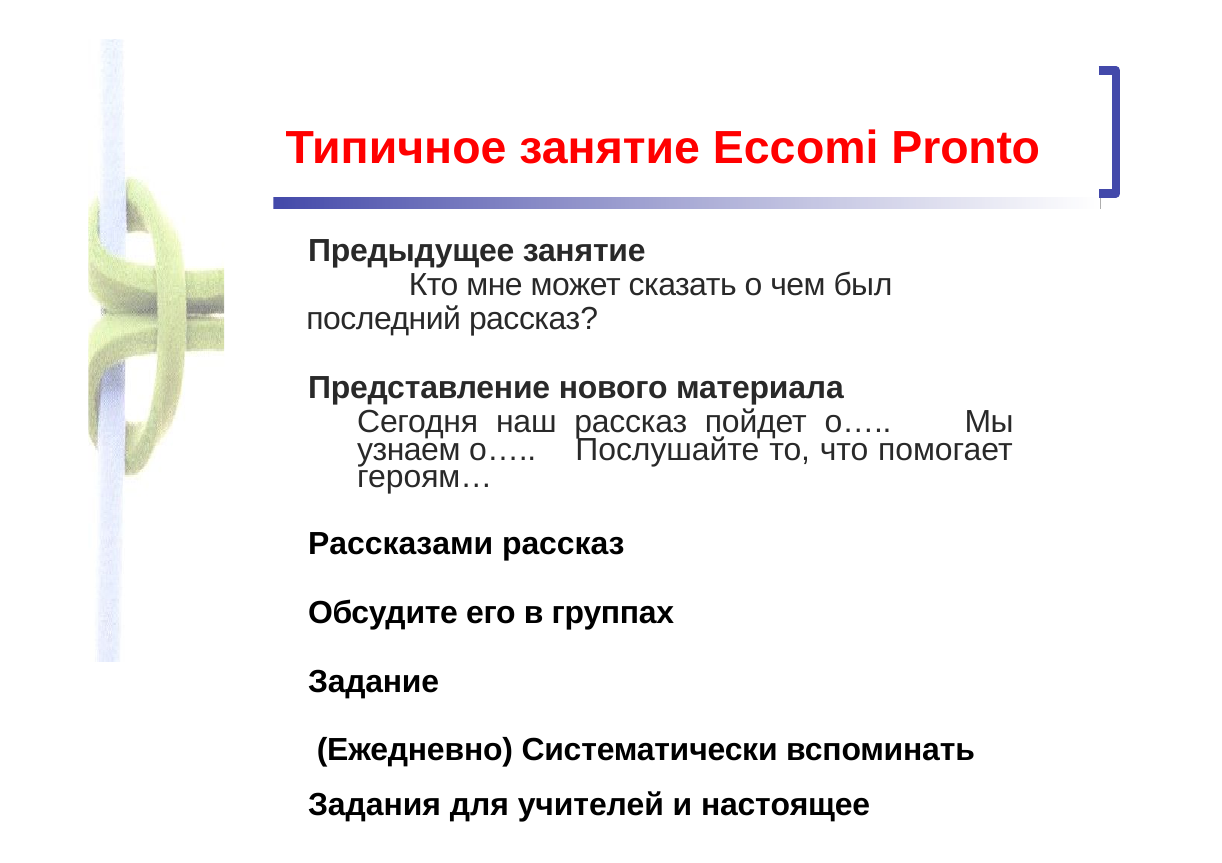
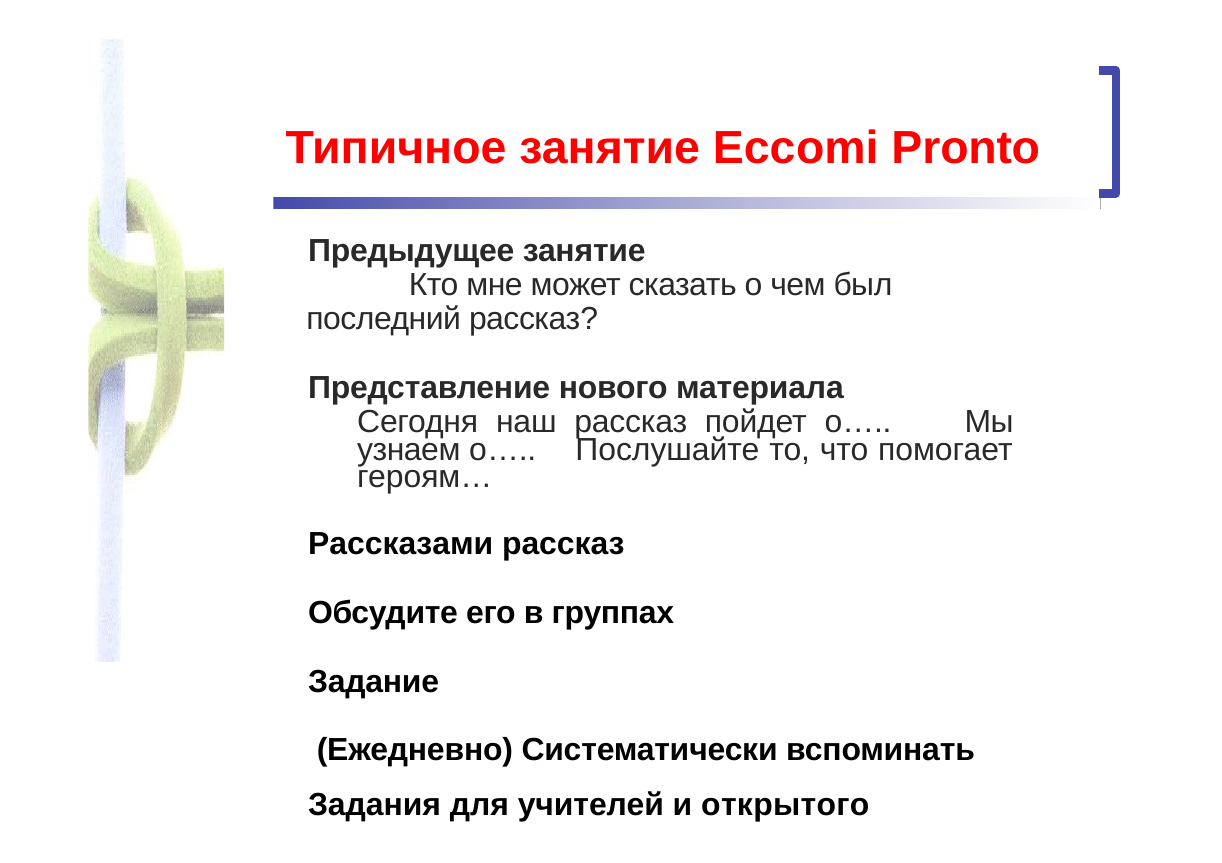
настоящее: настоящее -> открытого
